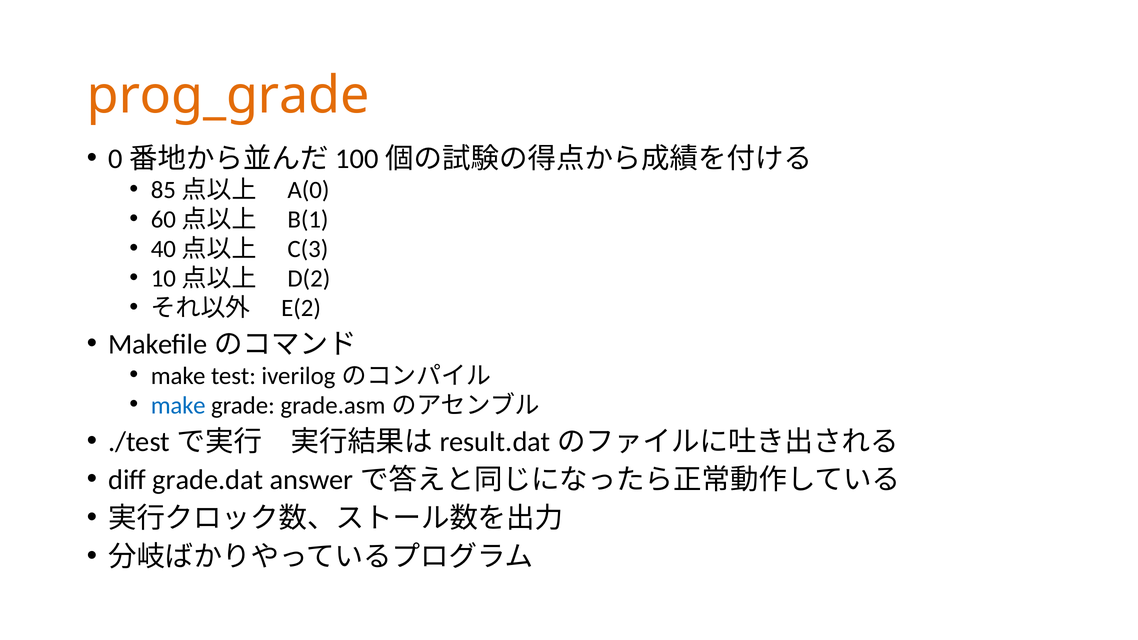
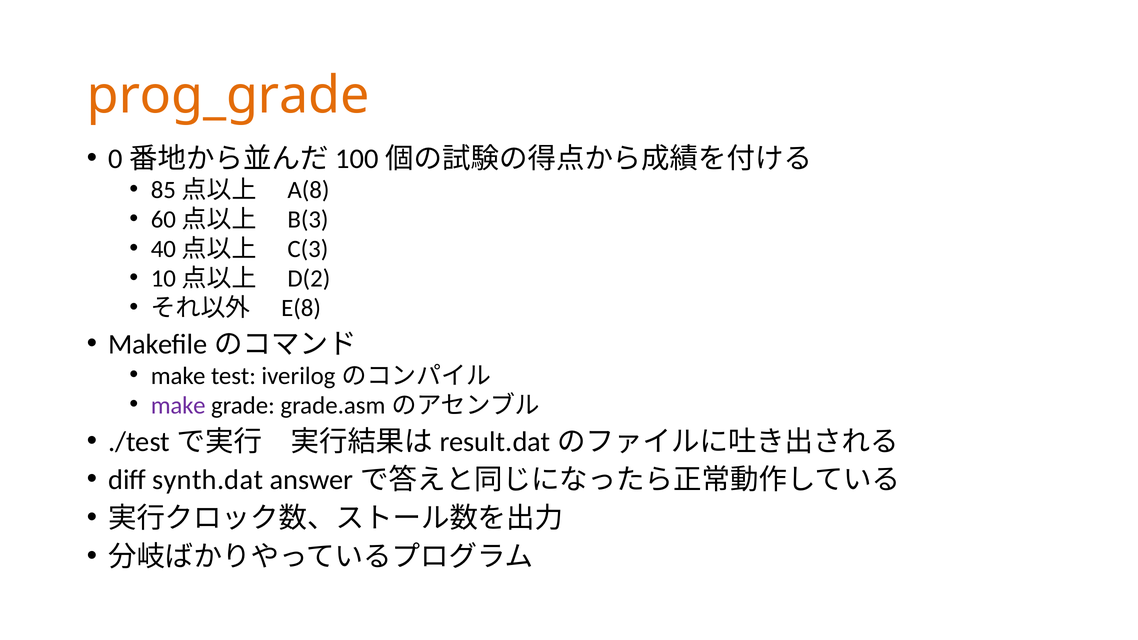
A(0: A(0 -> A(8
B(1: B(1 -> B(3
E(2: E(2 -> E(8
make at (178, 405) colour: blue -> purple
grade.dat: grade.dat -> synth.dat
